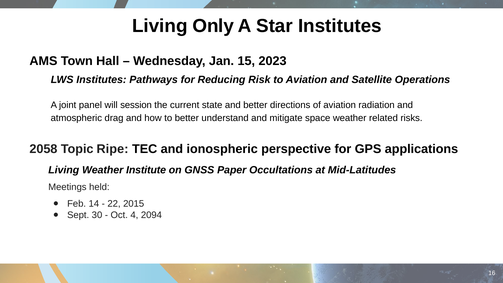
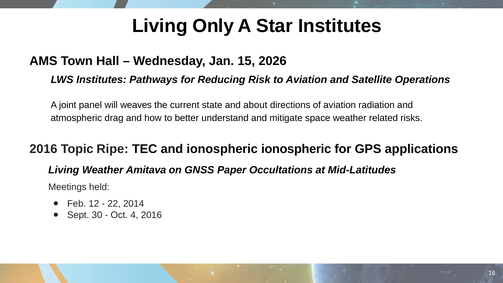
2023: 2023 -> 2026
session: session -> weaves
and better: better -> about
2058 at (43, 149): 2058 -> 2016
ionospheric perspective: perspective -> ionospheric
Institute: Institute -> Amitava
14: 14 -> 12
2015: 2015 -> 2014
4 2094: 2094 -> 2016
